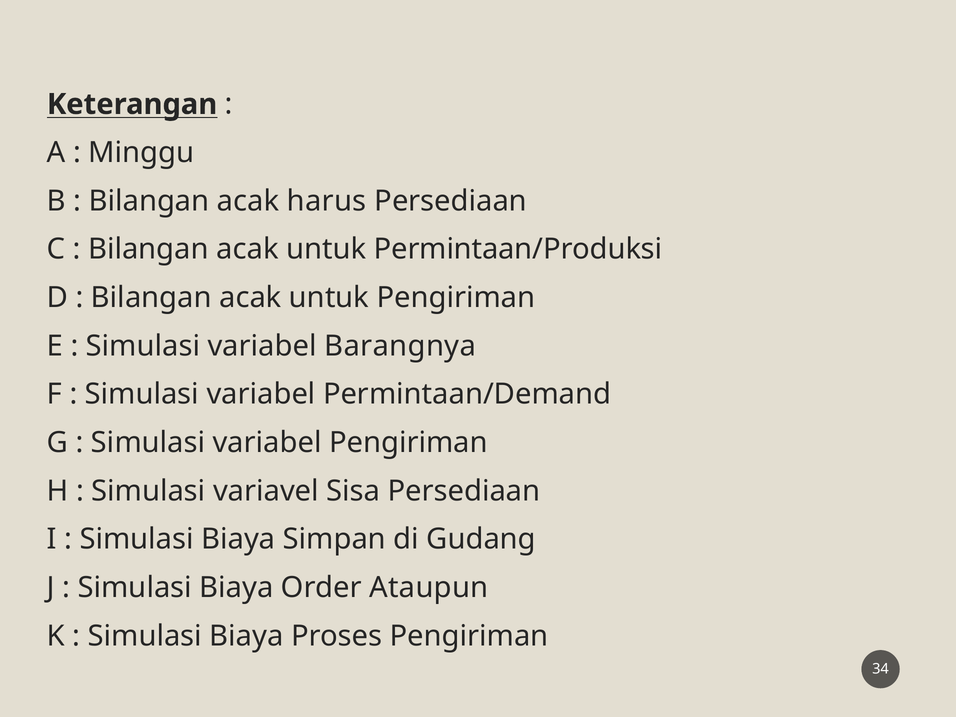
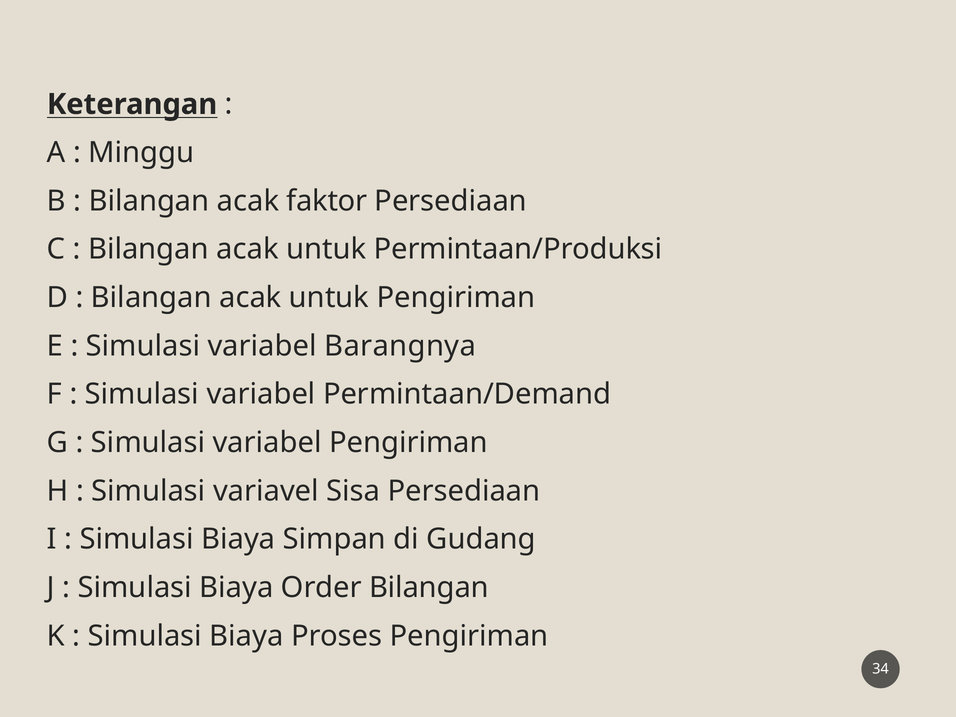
harus: harus -> faktor
Order Ataupun: Ataupun -> Bilangan
